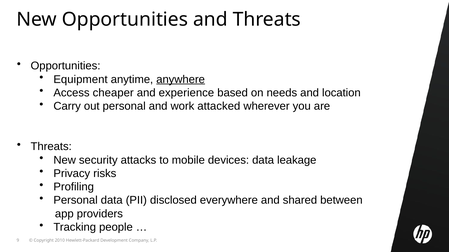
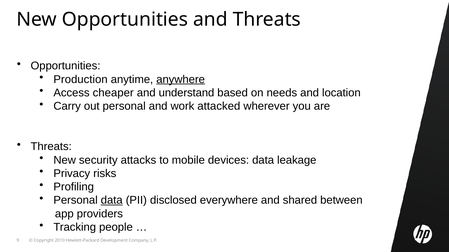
Equipment: Equipment -> Production
experience: experience -> understand
data at (112, 201) underline: none -> present
